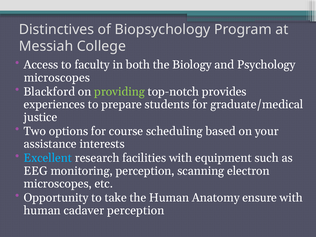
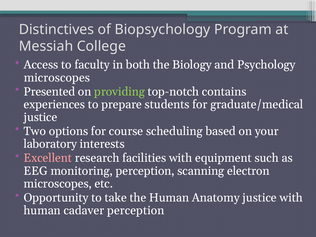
Blackford: Blackford -> Presented
provides: provides -> contains
assistance: assistance -> laboratory
Excellent colour: light blue -> pink
Anatomy ensure: ensure -> justice
